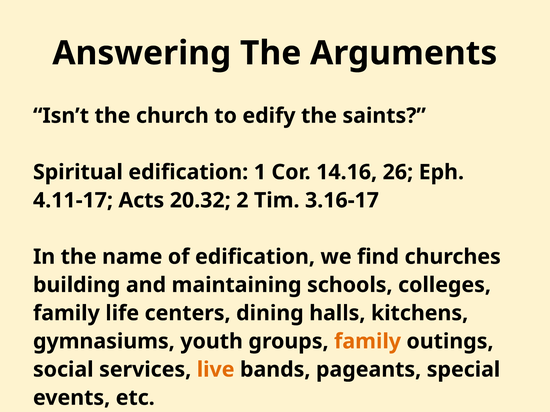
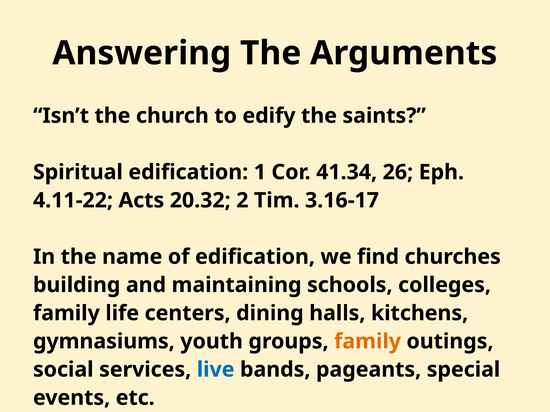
14.16: 14.16 -> 41.34
4.11-17: 4.11-17 -> 4.11-22
live colour: orange -> blue
